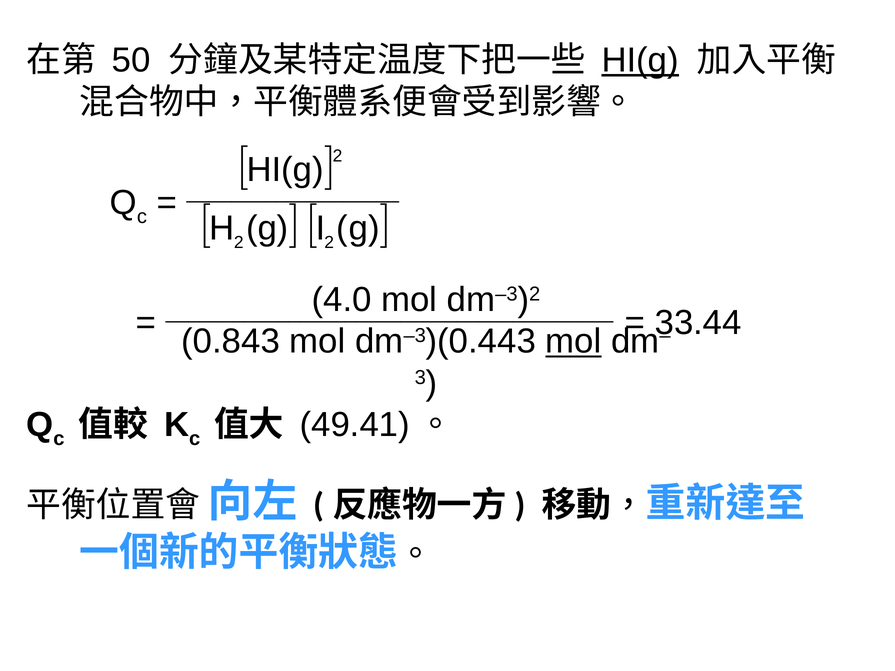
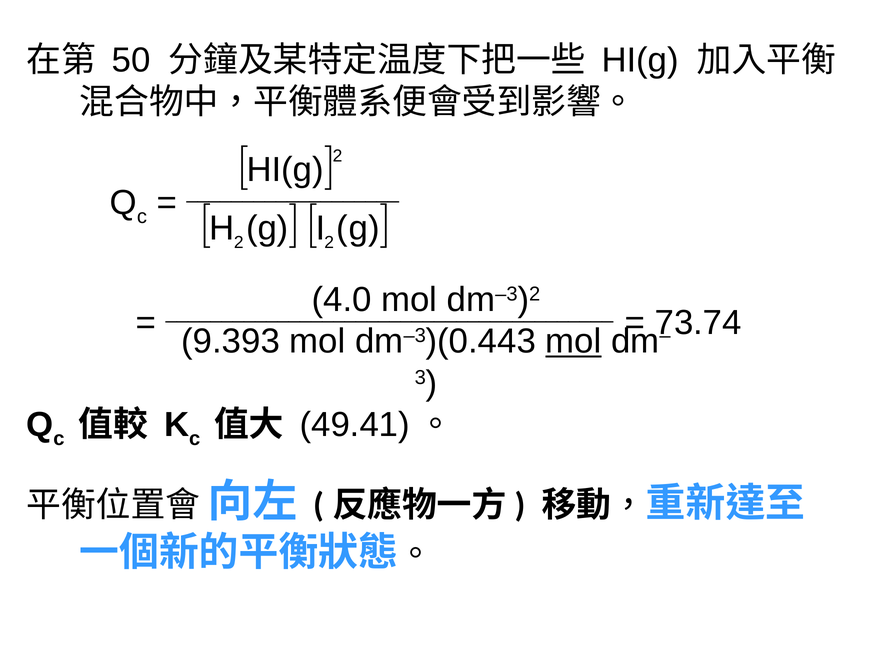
HI(g at (640, 60) underline: present -> none
33.44: 33.44 -> 73.74
0.843: 0.843 -> 9.393
